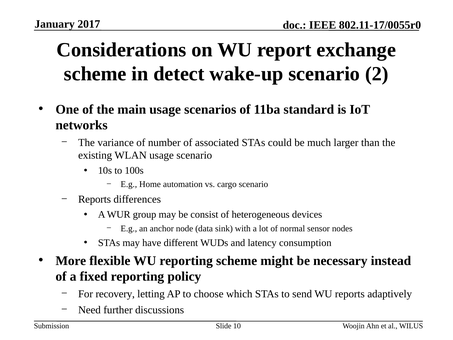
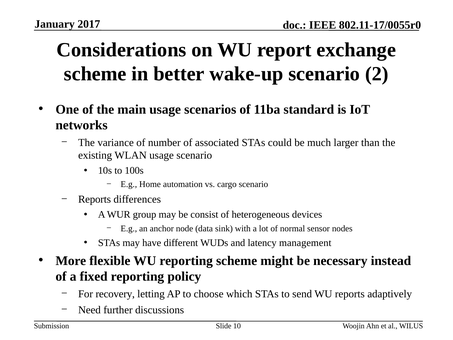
detect: detect -> better
consumption: consumption -> management
